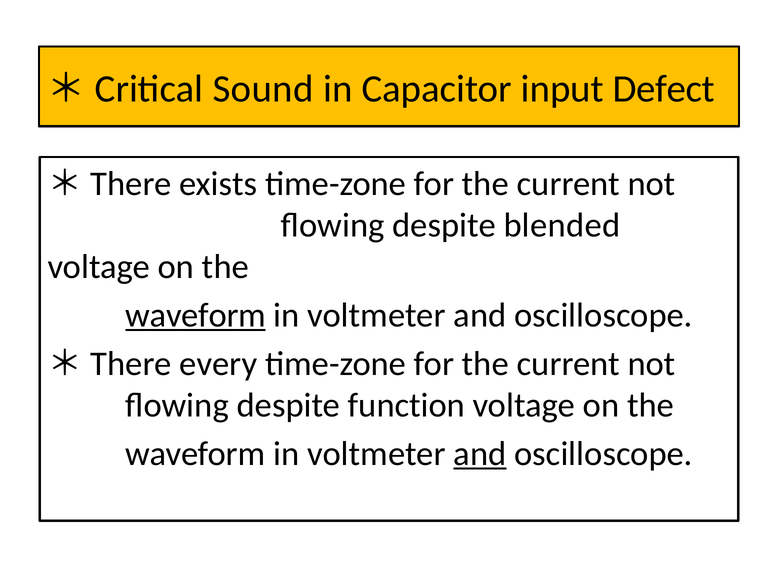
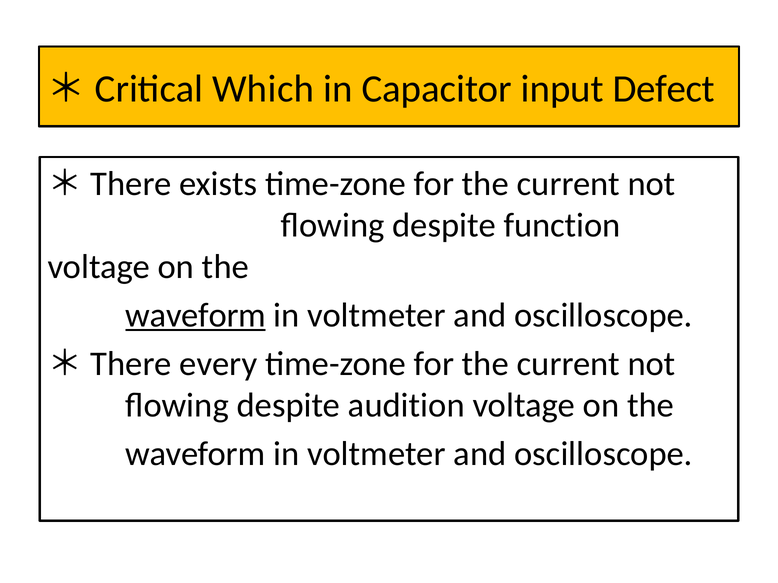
Sound: Sound -> Which
blended: blended -> function
function: function -> audition
and at (480, 454) underline: present -> none
